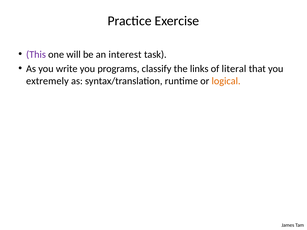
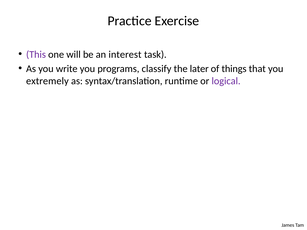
links: links -> later
literal: literal -> things
logical colour: orange -> purple
